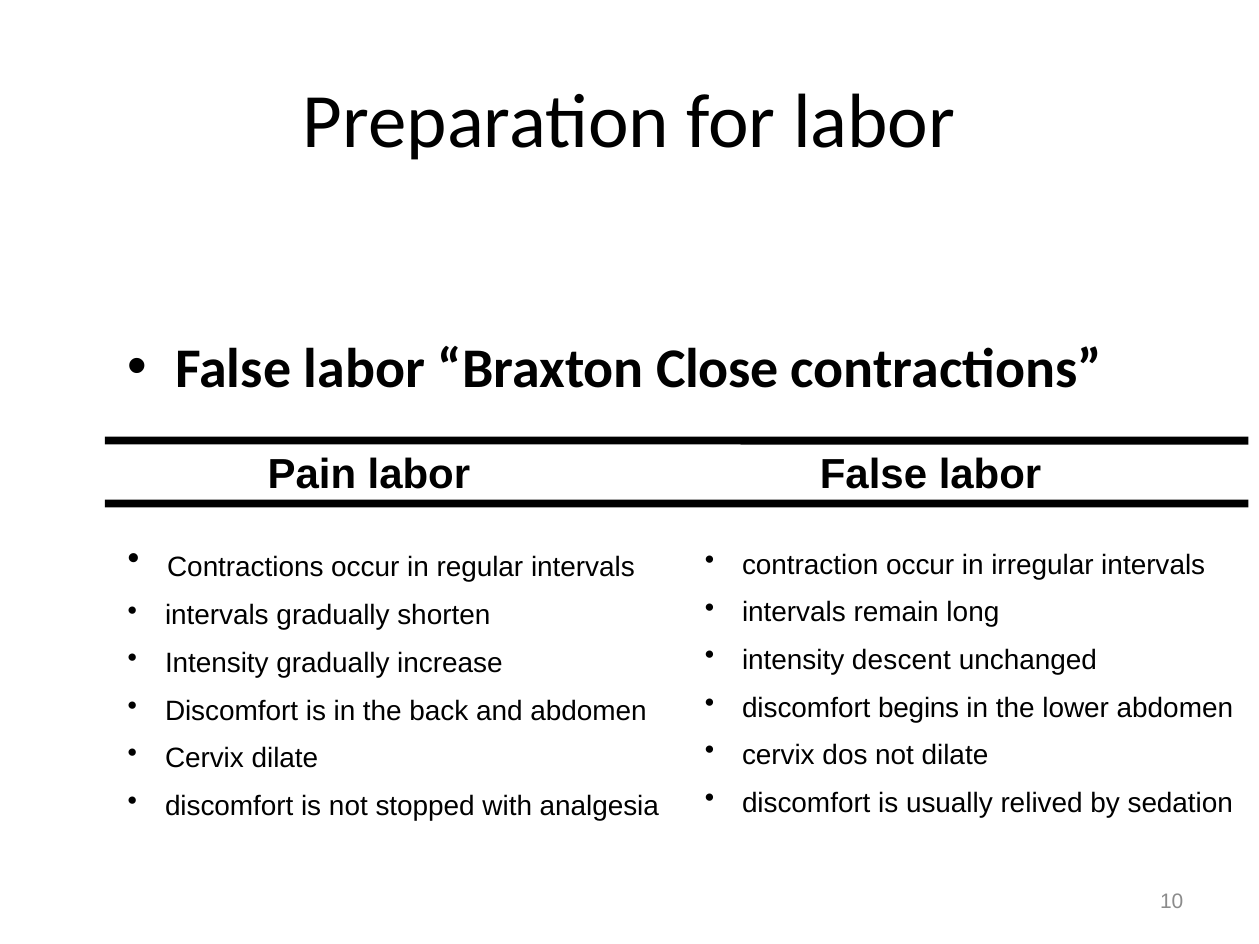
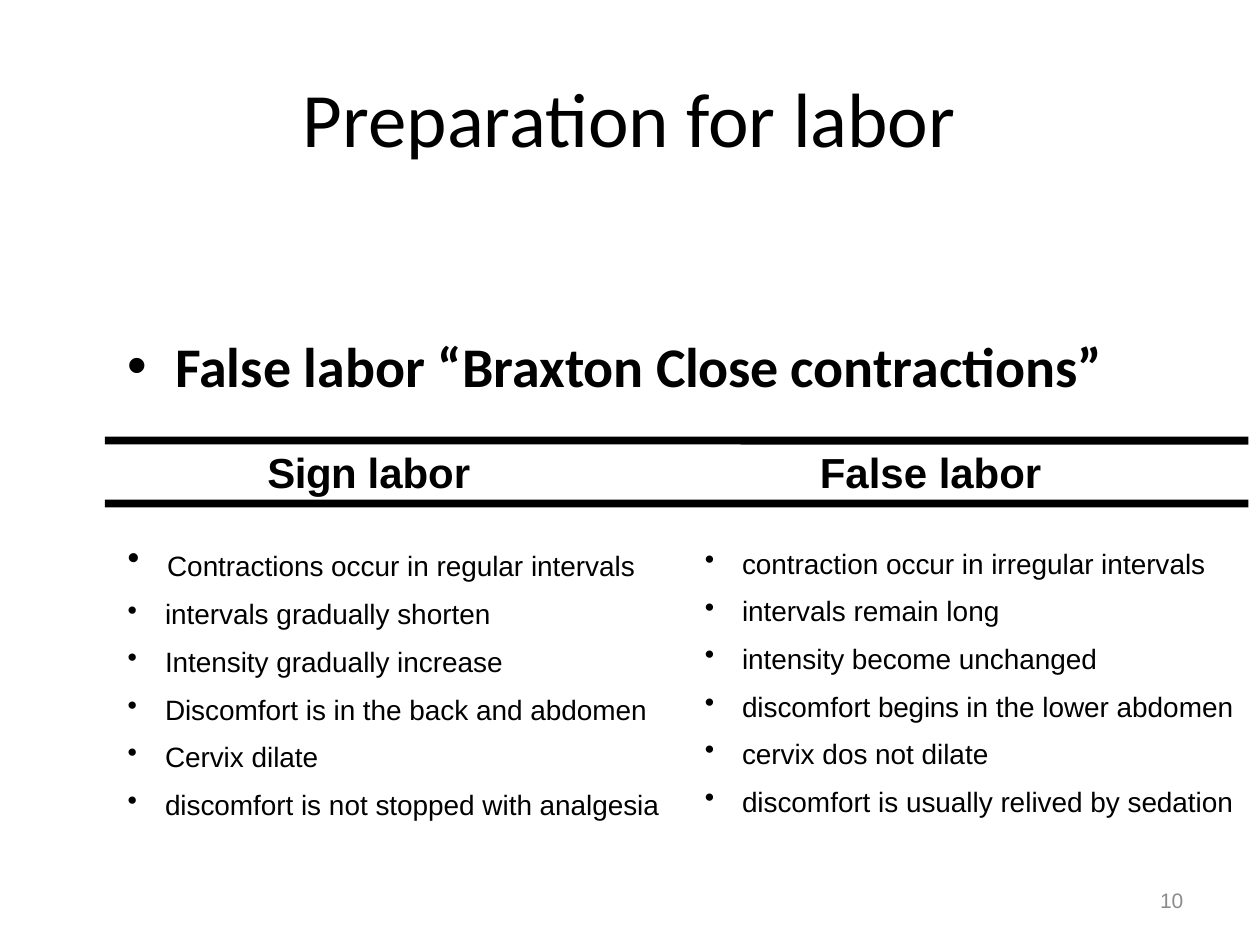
Pain: Pain -> Sign
descent: descent -> become
